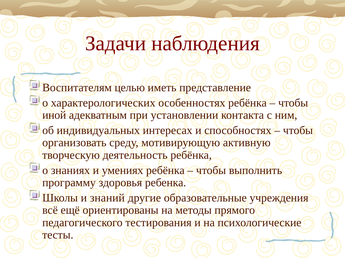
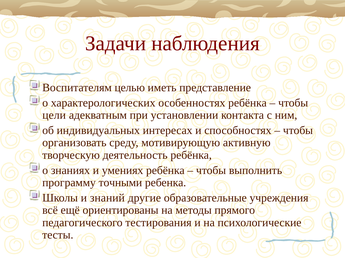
иной: иной -> цели
здоровья: здоровья -> точными
